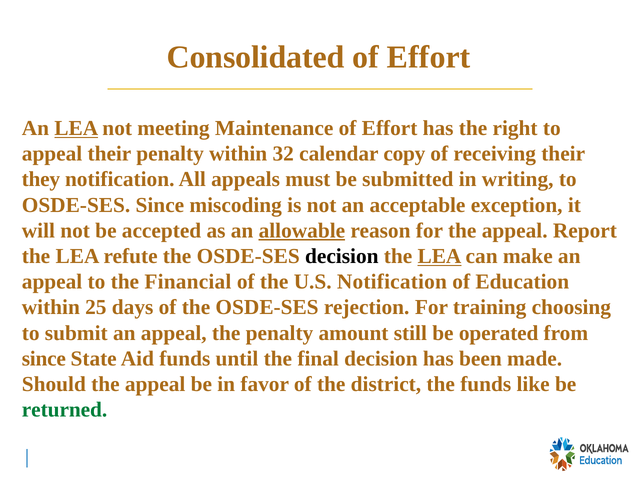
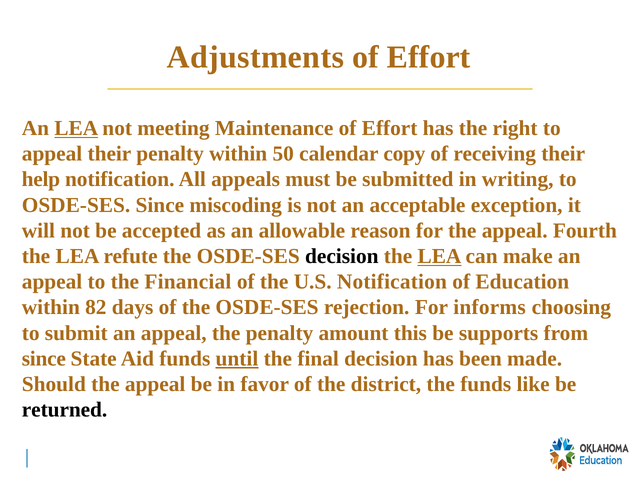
Consolidated: Consolidated -> Adjustments
32: 32 -> 50
they: they -> help
allowable underline: present -> none
Report: Report -> Fourth
25: 25 -> 82
training: training -> informs
still: still -> this
operated: operated -> supports
until underline: none -> present
returned colour: green -> black
